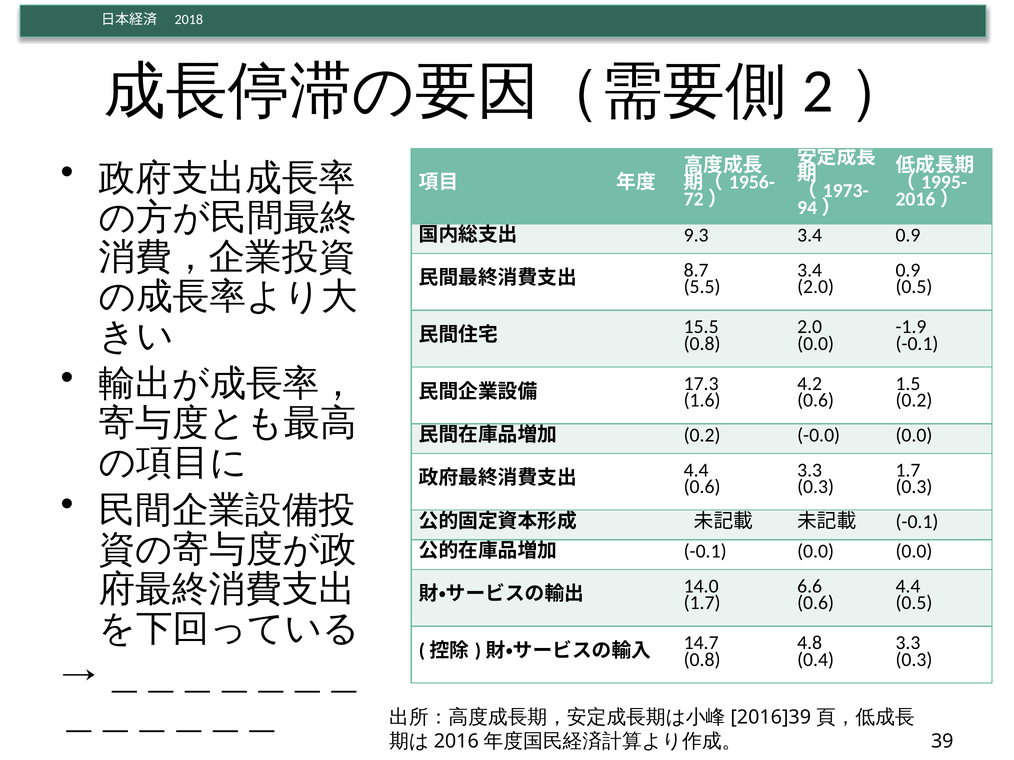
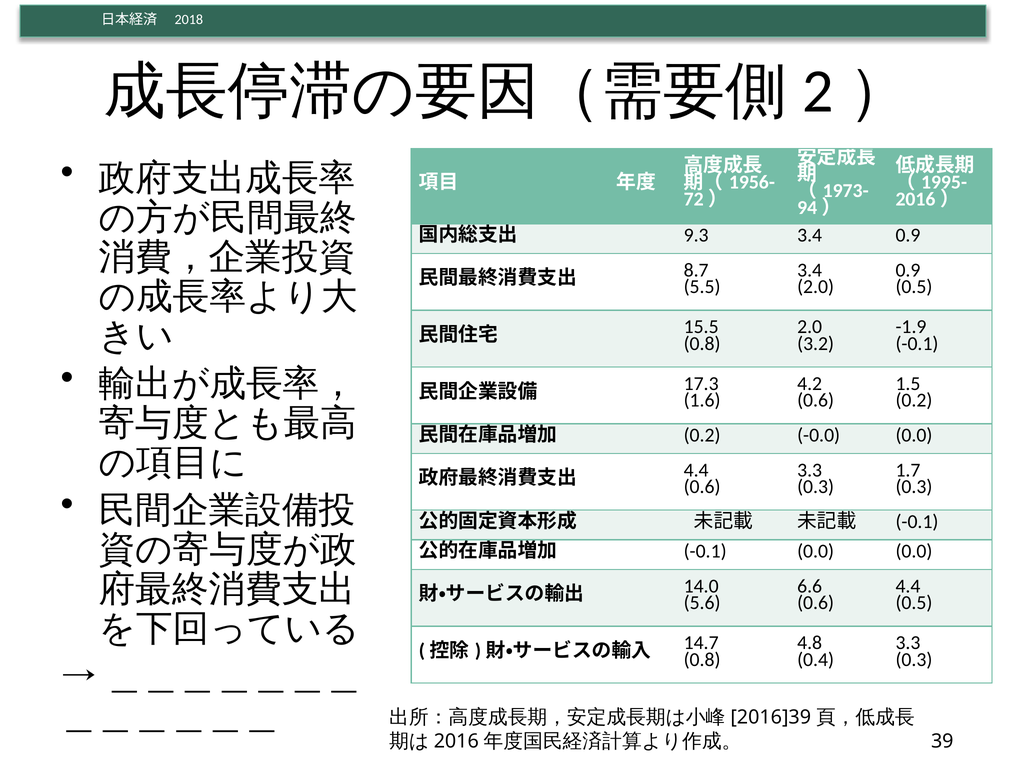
0.0 at (816, 344): 0.0 -> 3.2
1.7 at (702, 603): 1.7 -> 5.6
